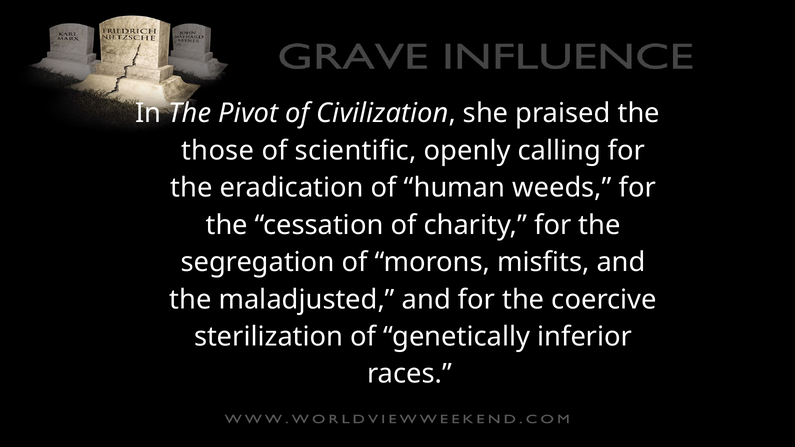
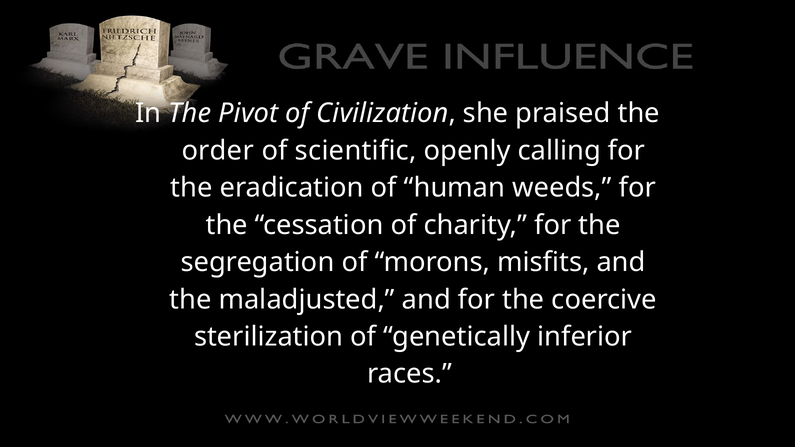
those: those -> order
